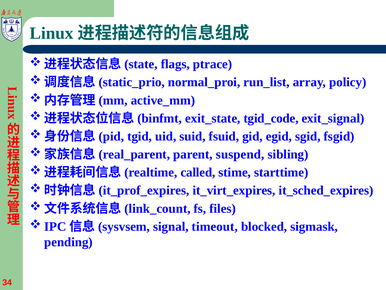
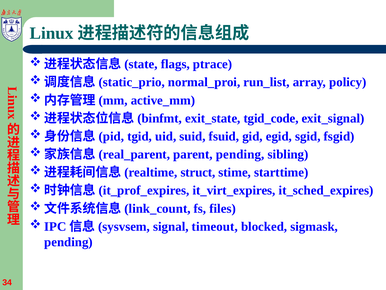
parent suspend: suspend -> pending
called: called -> struct
